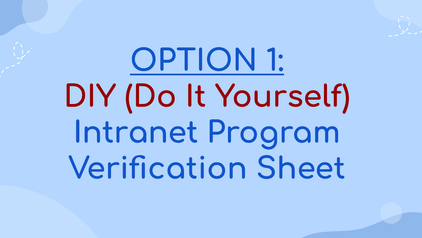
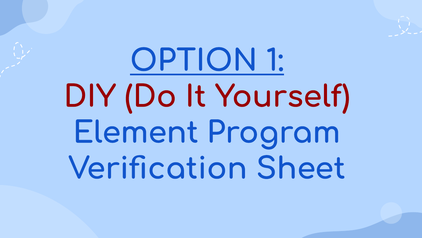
Intranet: Intranet -> Element
